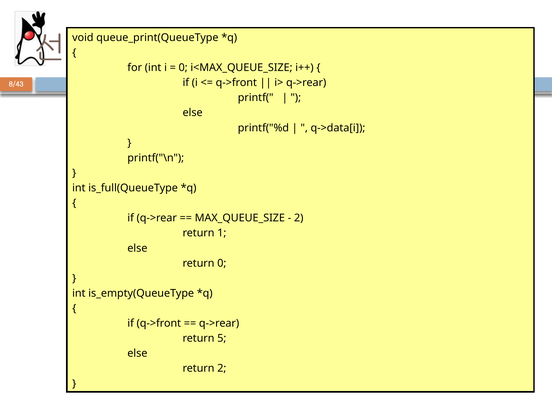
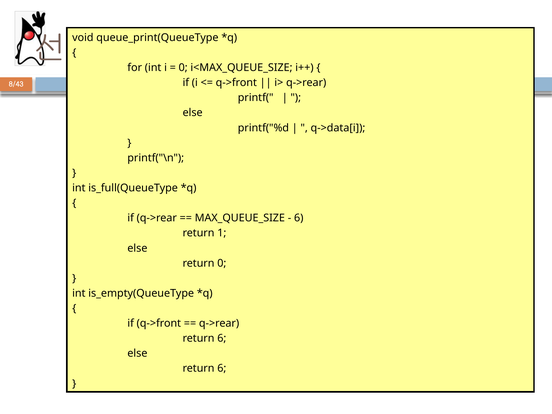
2 at (299, 218): 2 -> 6
5 at (222, 338): 5 -> 6
2 at (222, 368): 2 -> 6
